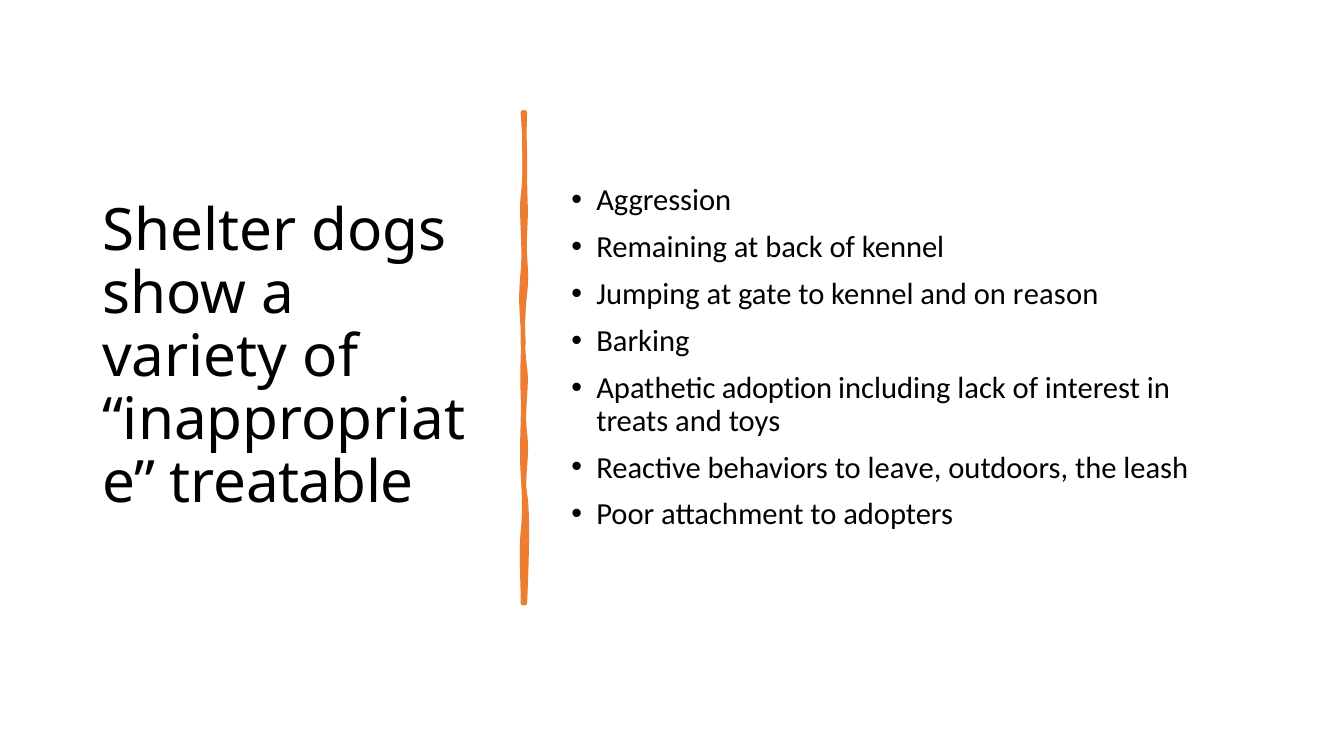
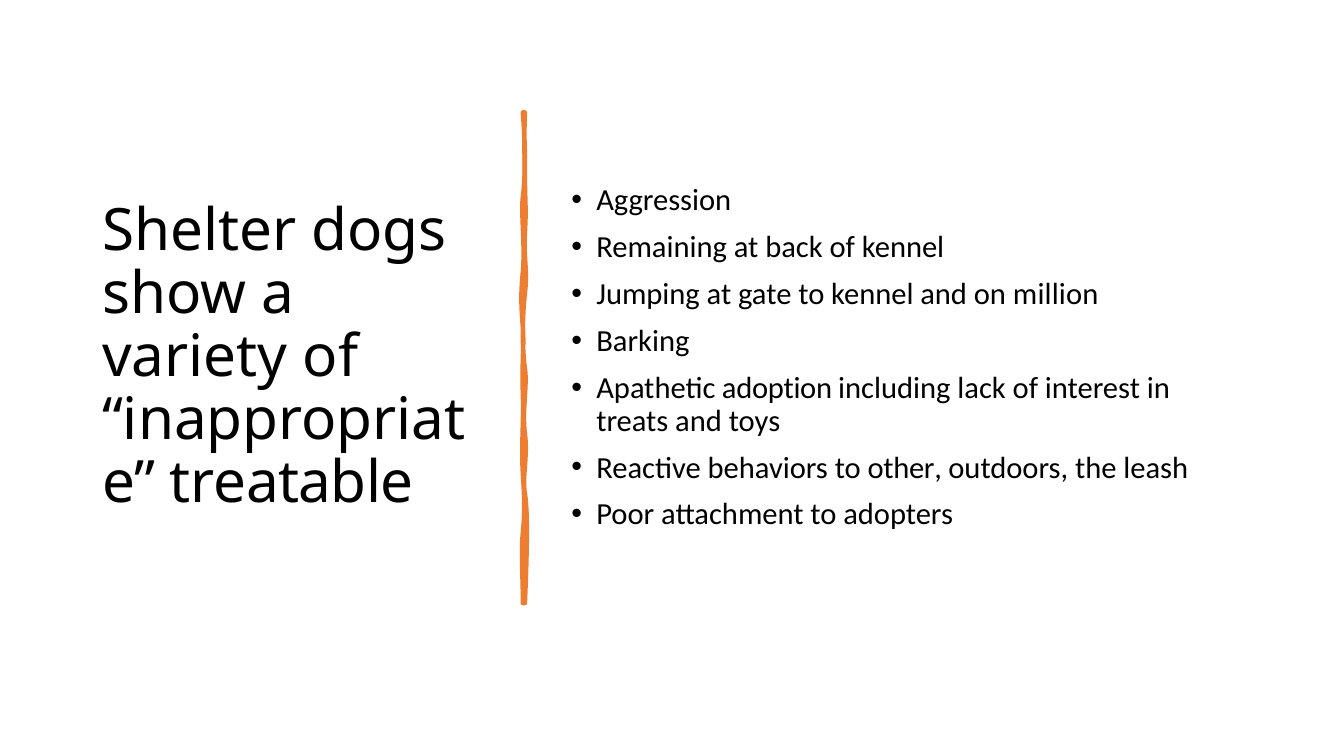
reason: reason -> million
leave: leave -> other
